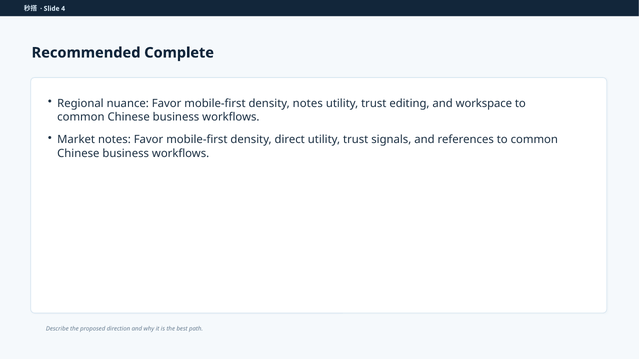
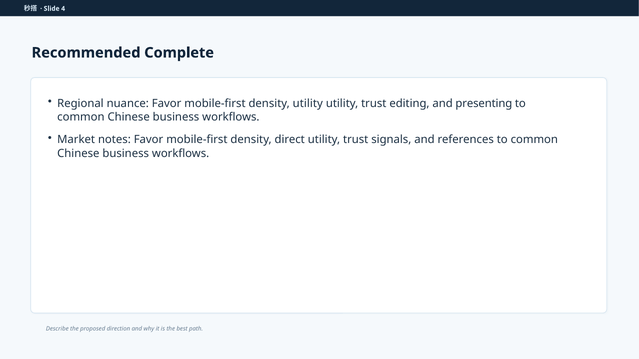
density notes: notes -> utility
workspace: workspace -> presenting
